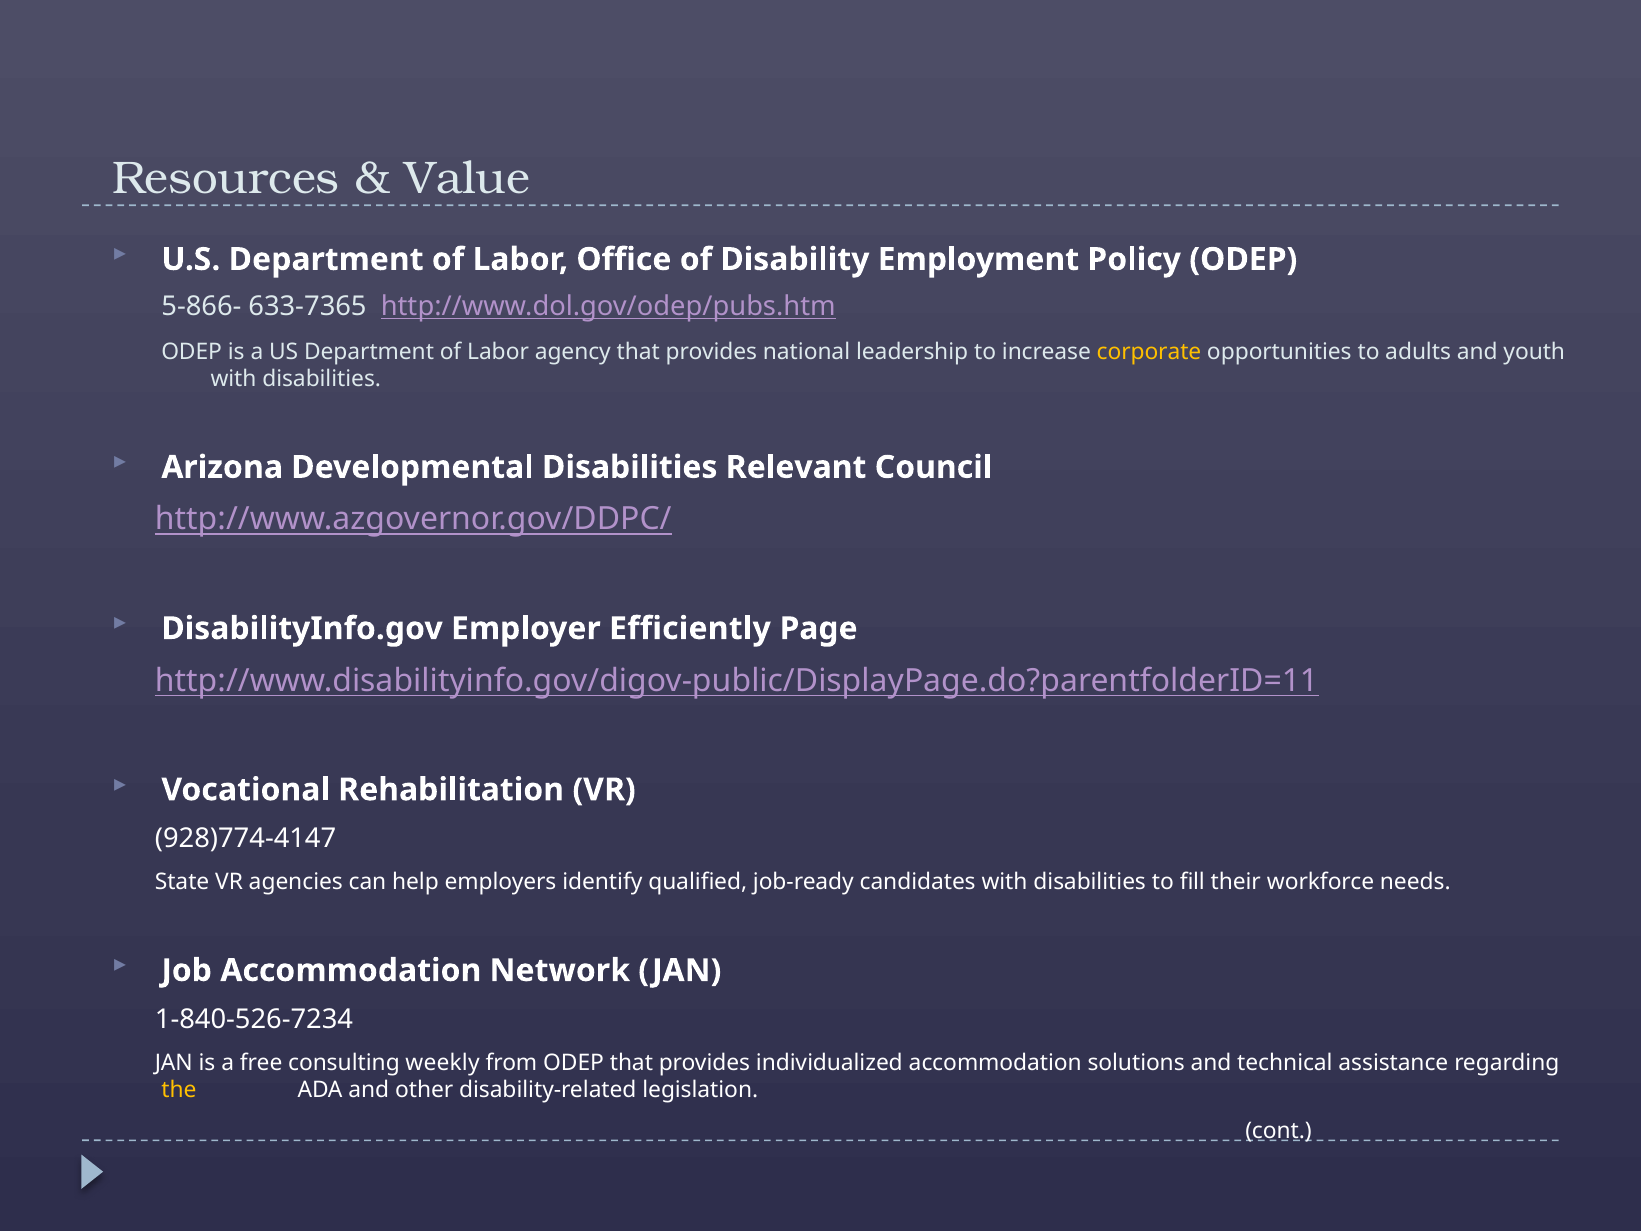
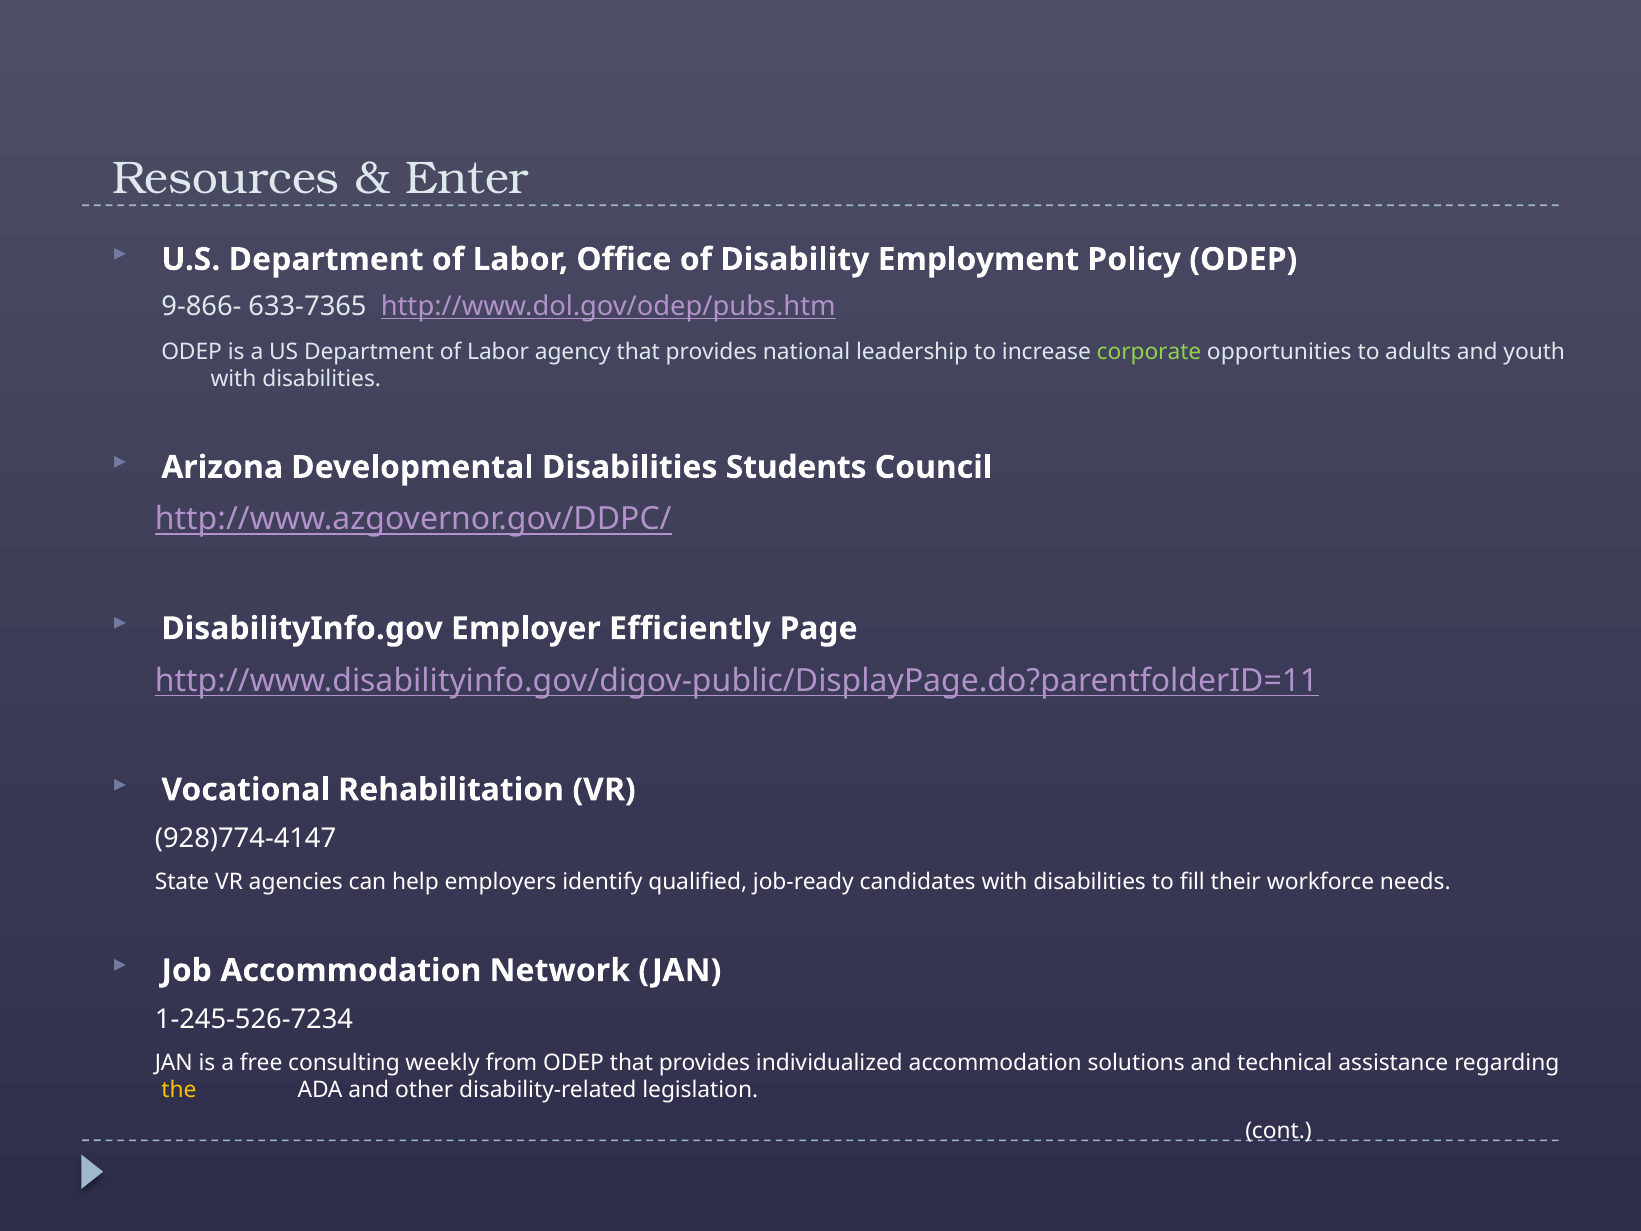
Value: Value -> Enter
5-866-: 5-866- -> 9-866-
corporate colour: yellow -> light green
Relevant: Relevant -> Students
1-840-526-7234: 1-840-526-7234 -> 1-245-526-7234
